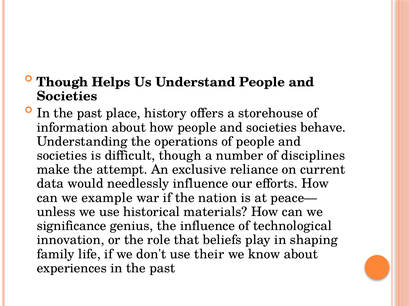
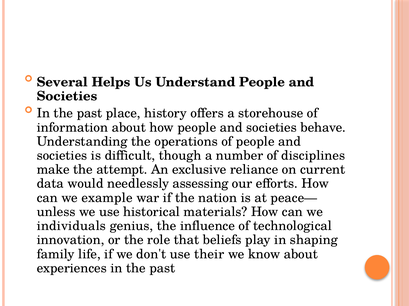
Though at (62, 82): Though -> Several
needlessly influence: influence -> assessing
significance: significance -> individuals
